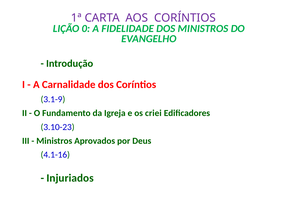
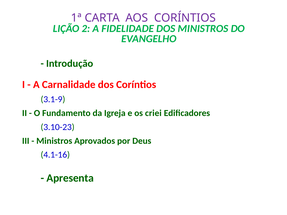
0: 0 -> 2
Injuriados: Injuriados -> Apresenta
